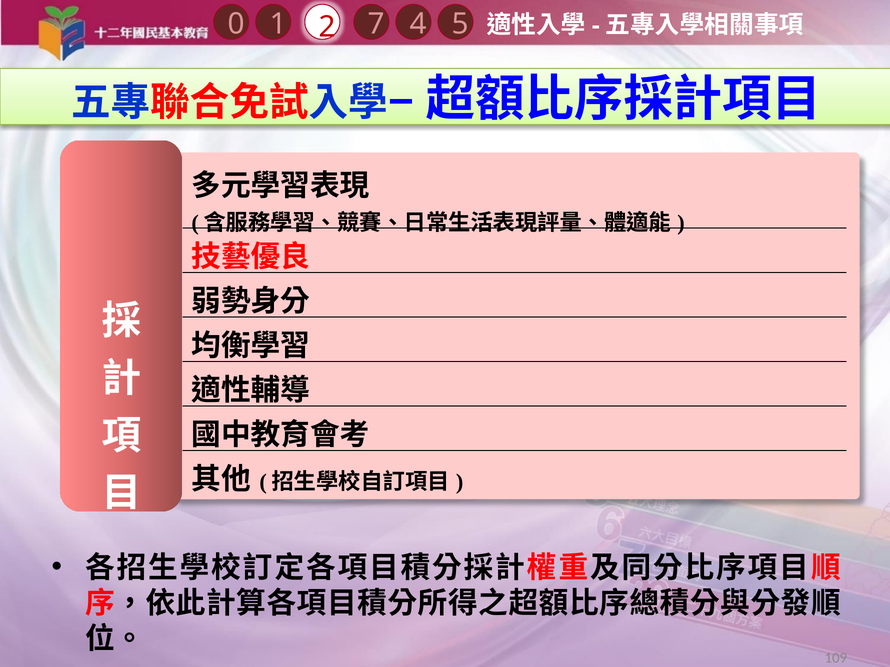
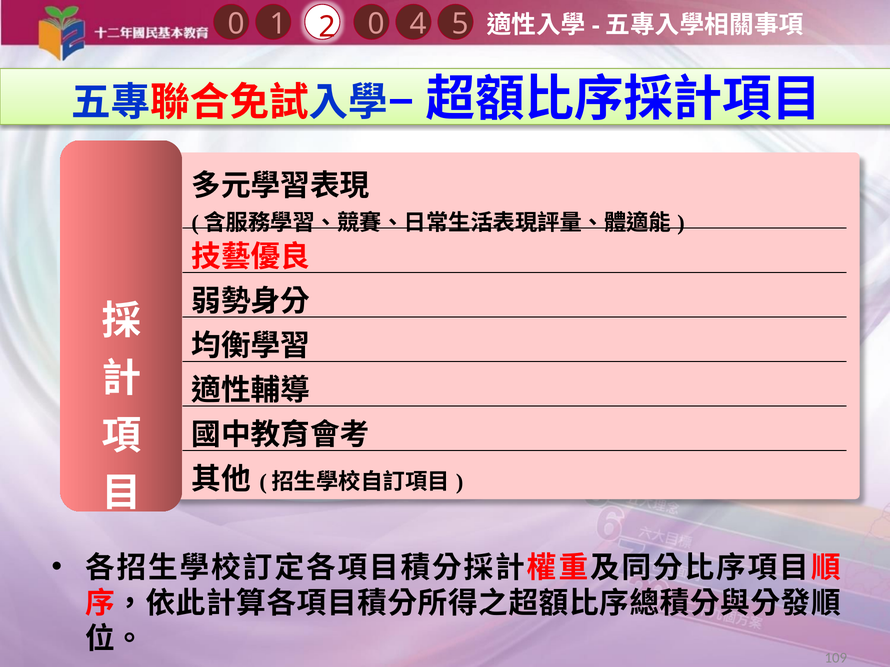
2 7: 7 -> 0
